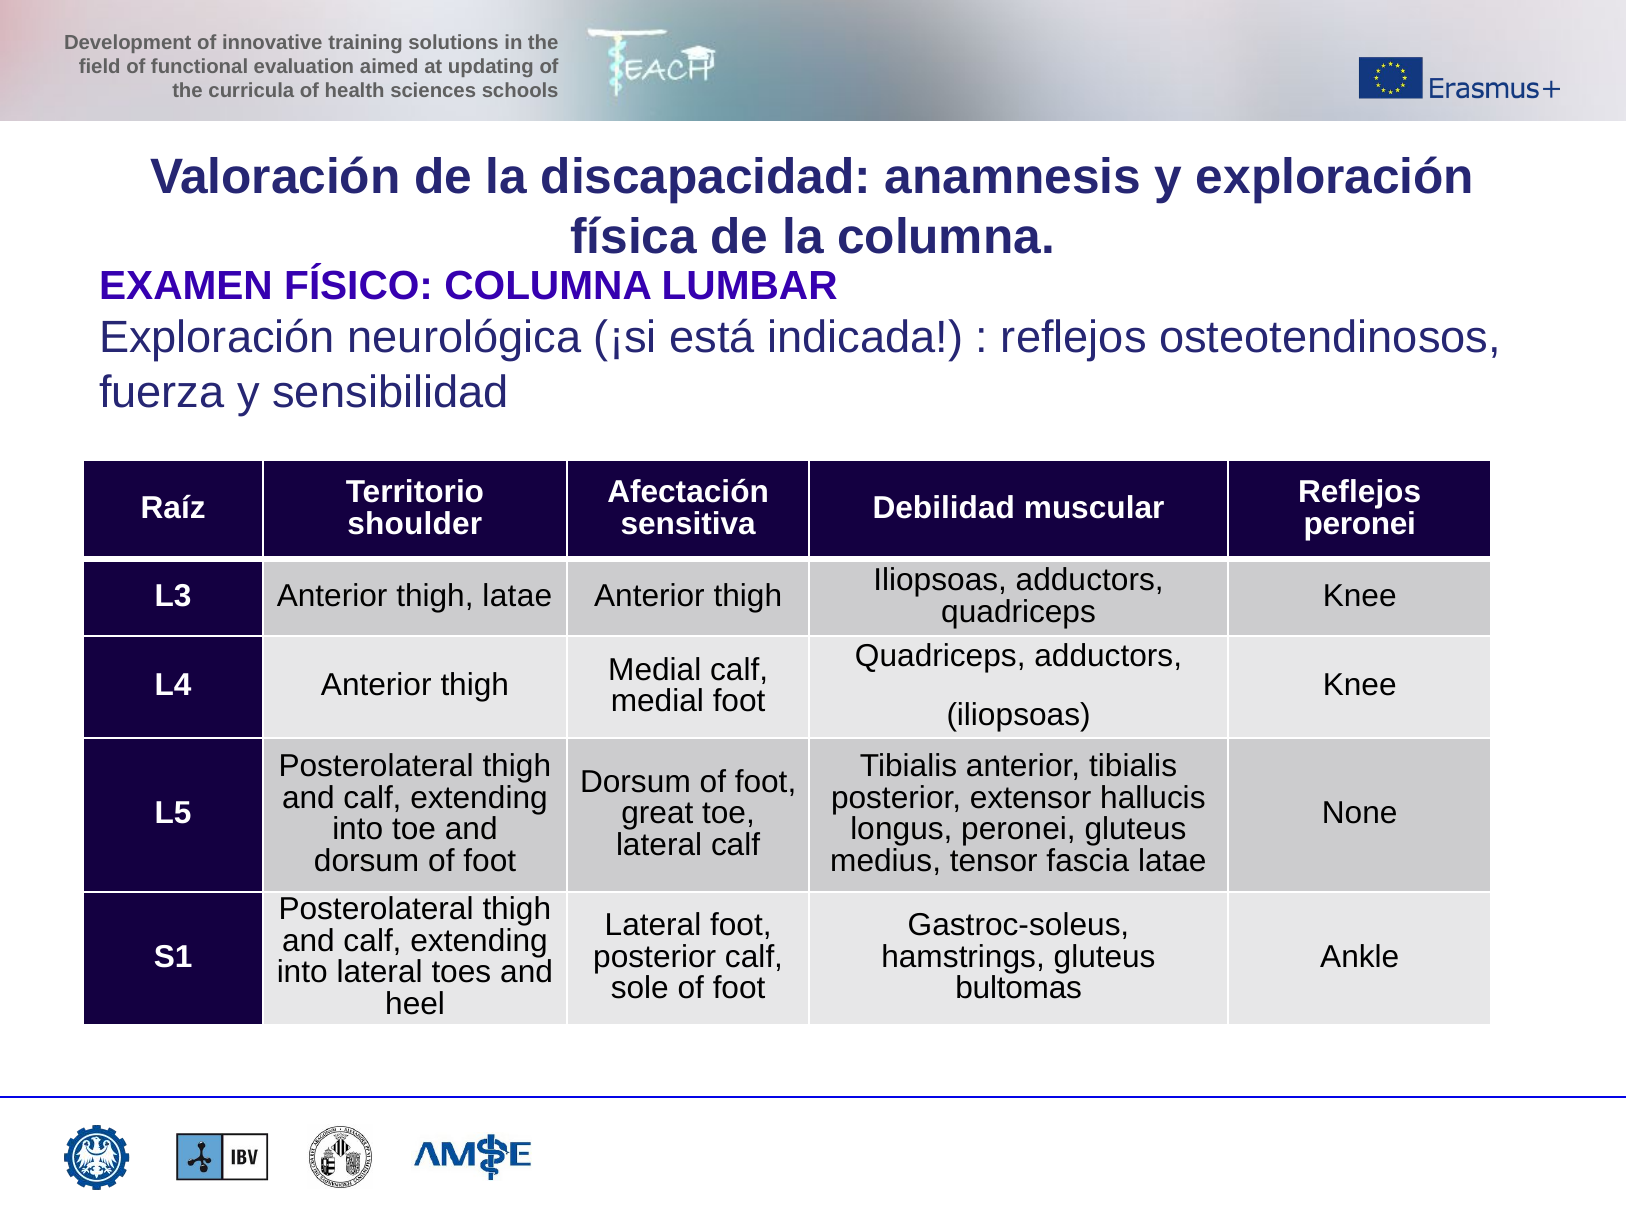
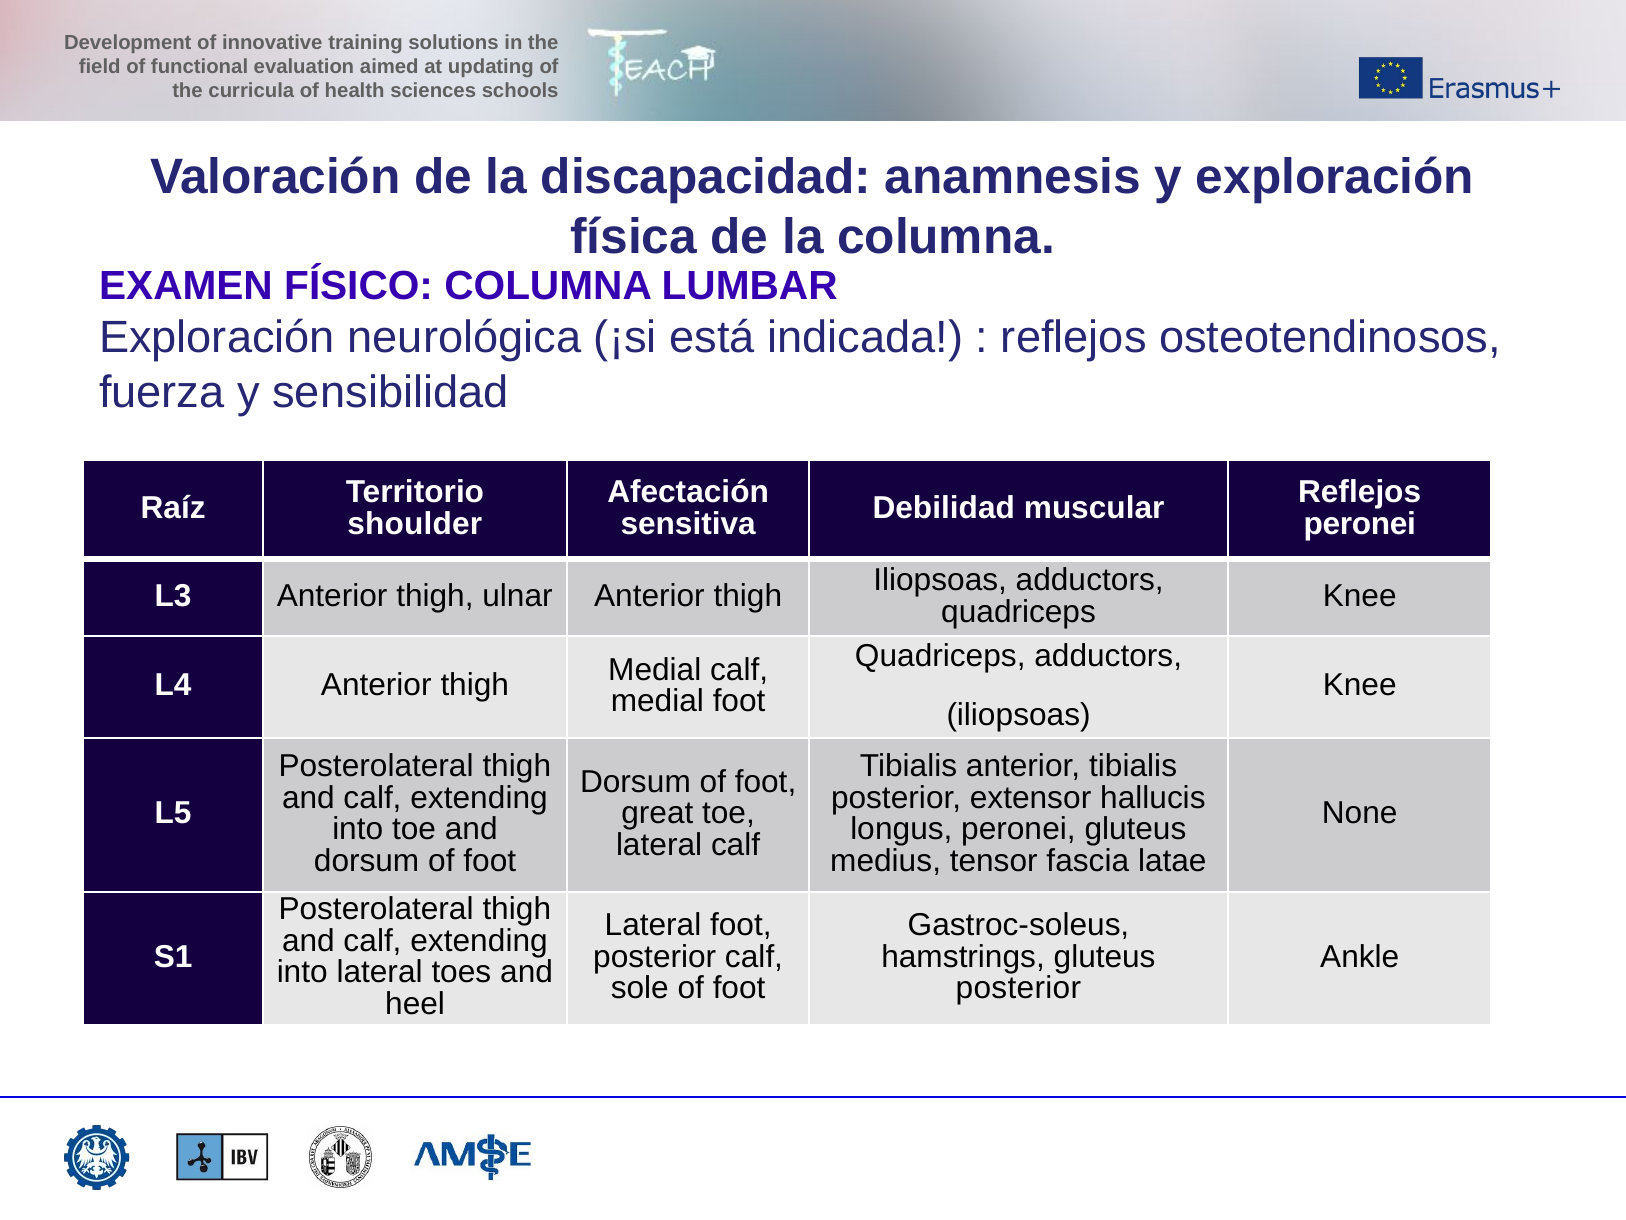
thigh latae: latae -> ulnar
bultomas at (1019, 988): bultomas -> posterior
